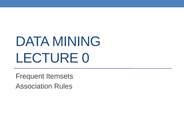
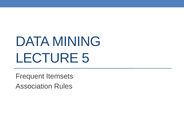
0: 0 -> 5
